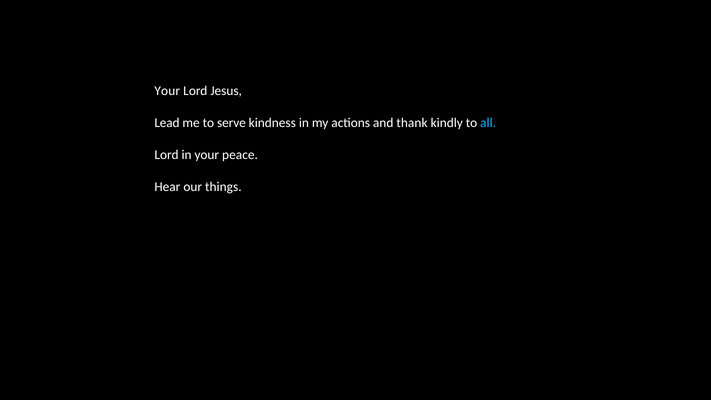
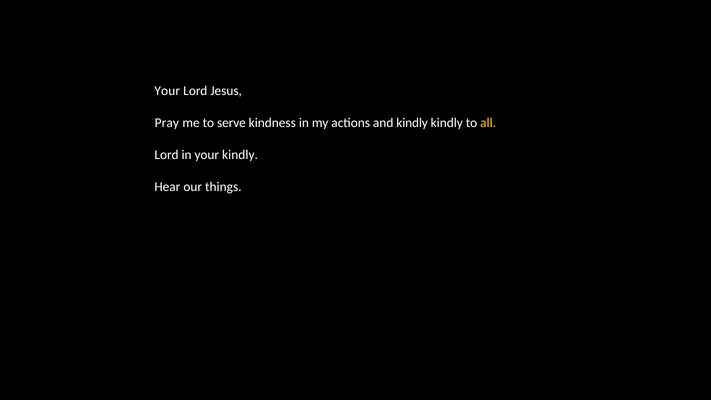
Lead: Lead -> Pray
and thank: thank -> kindly
all colour: light blue -> yellow
your peace: peace -> kindly
